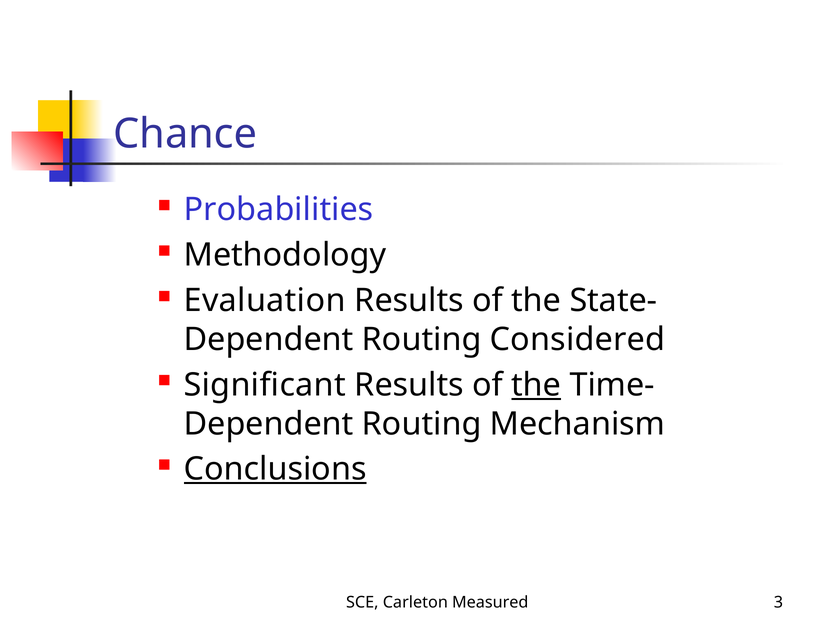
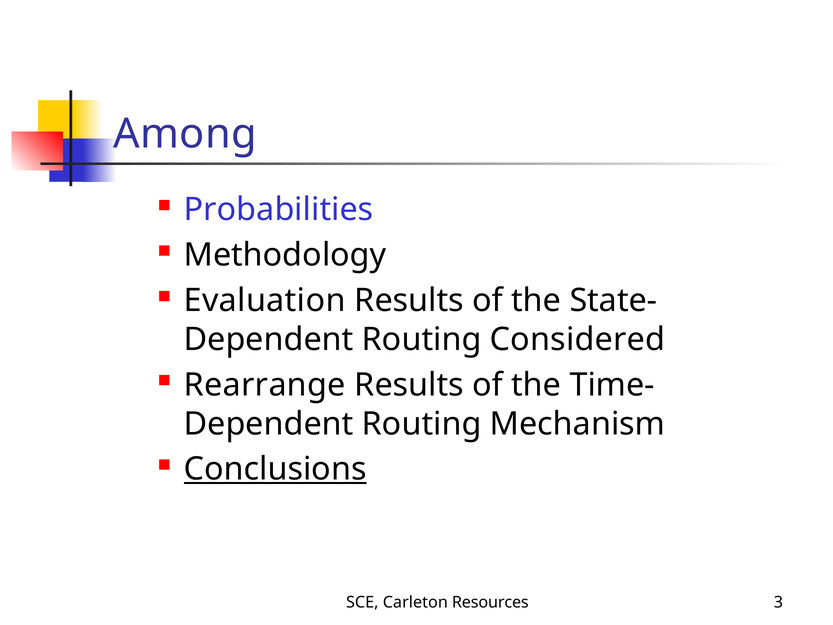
Chance: Chance -> Among
Significant: Significant -> Rearrange
the at (536, 385) underline: present -> none
Measured: Measured -> Resources
